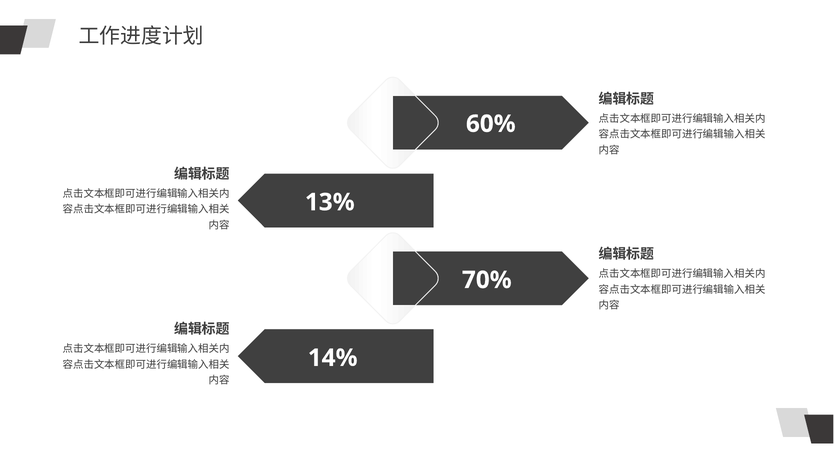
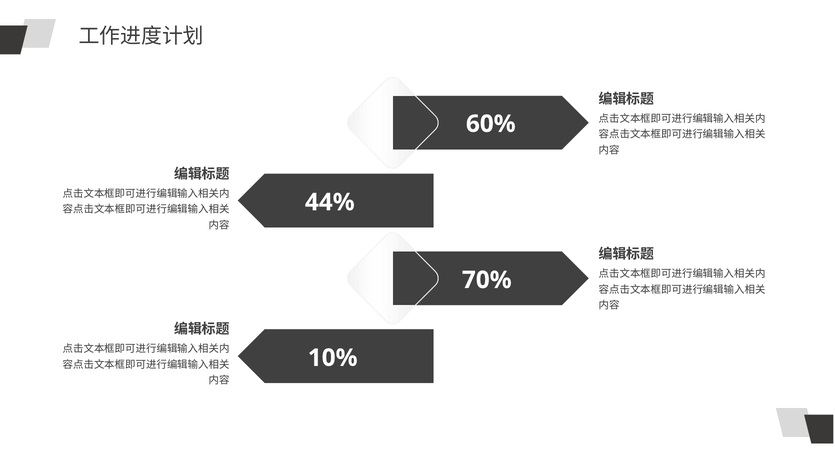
13%: 13% -> 44%
14%: 14% -> 10%
